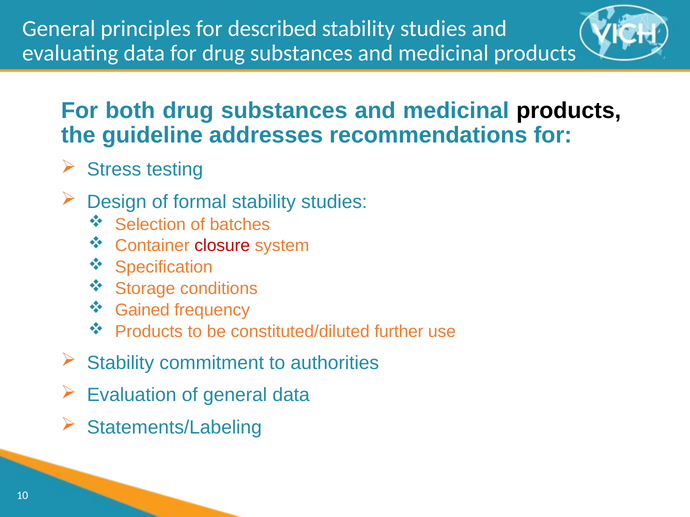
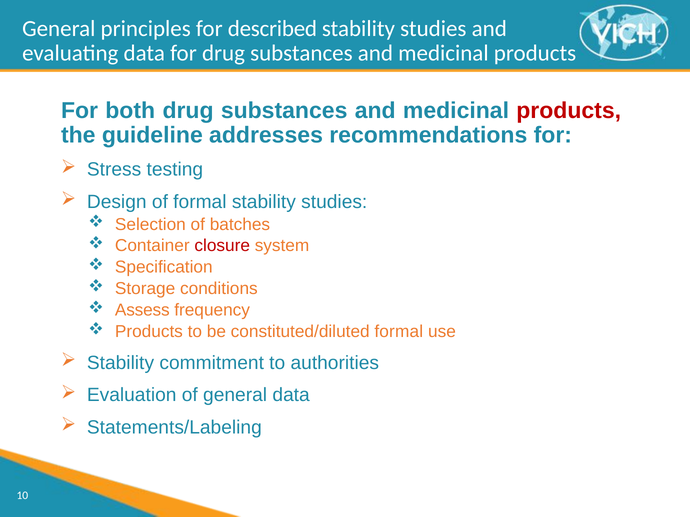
products at (569, 111) colour: black -> red
Gained: Gained -> Assess
constituted/diluted further: further -> formal
